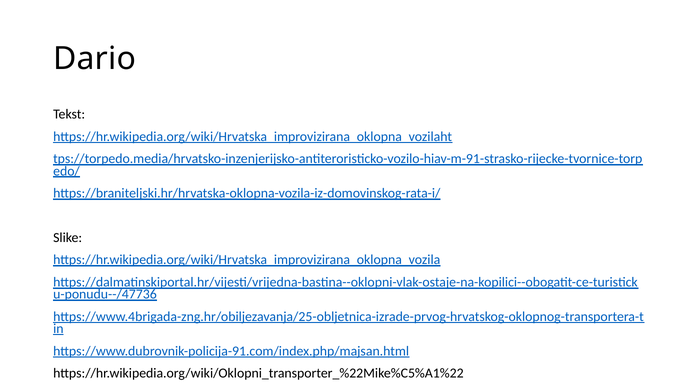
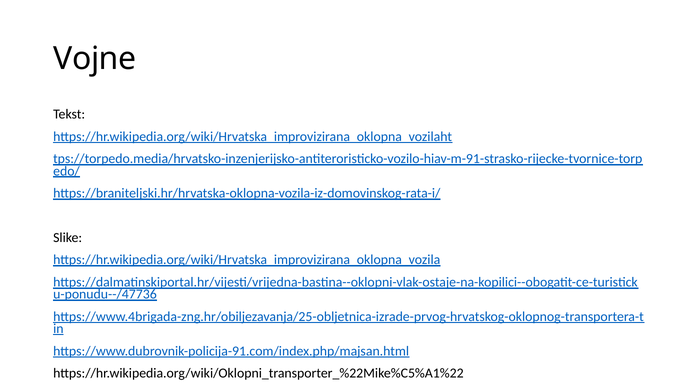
Dario: Dario -> Vojne
